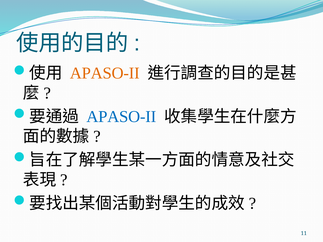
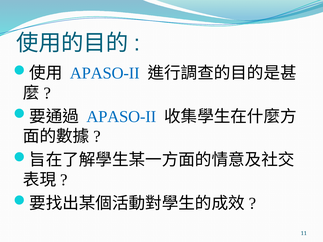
APASO-II at (105, 73) colour: orange -> blue
